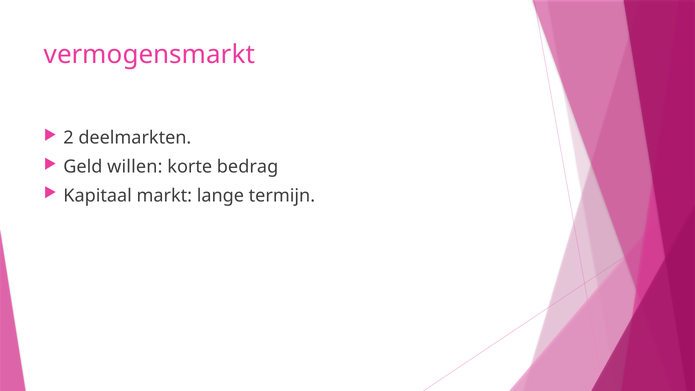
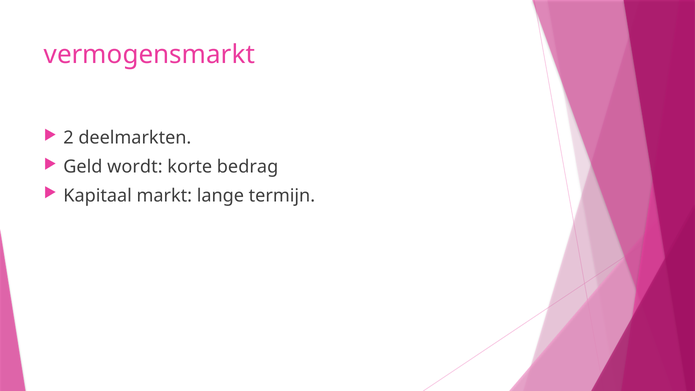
willen: willen -> wordt
